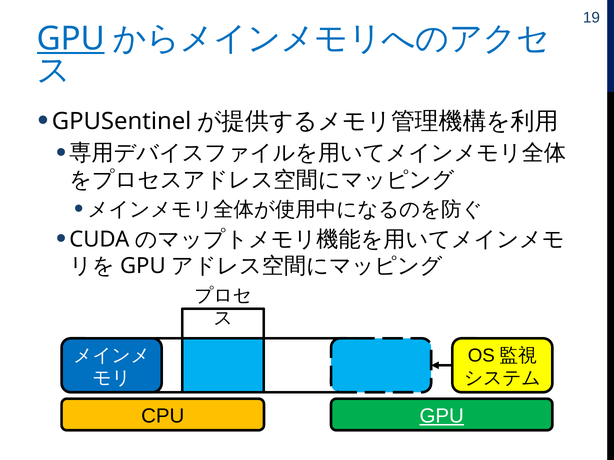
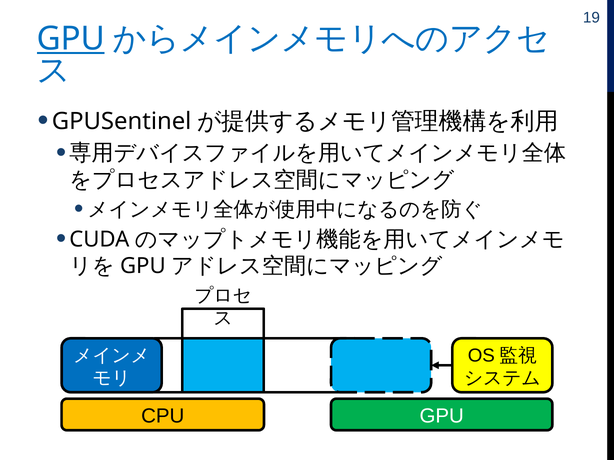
GPU at (442, 416) underline: present -> none
